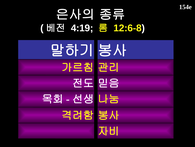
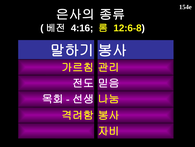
4:19: 4:19 -> 4:16
